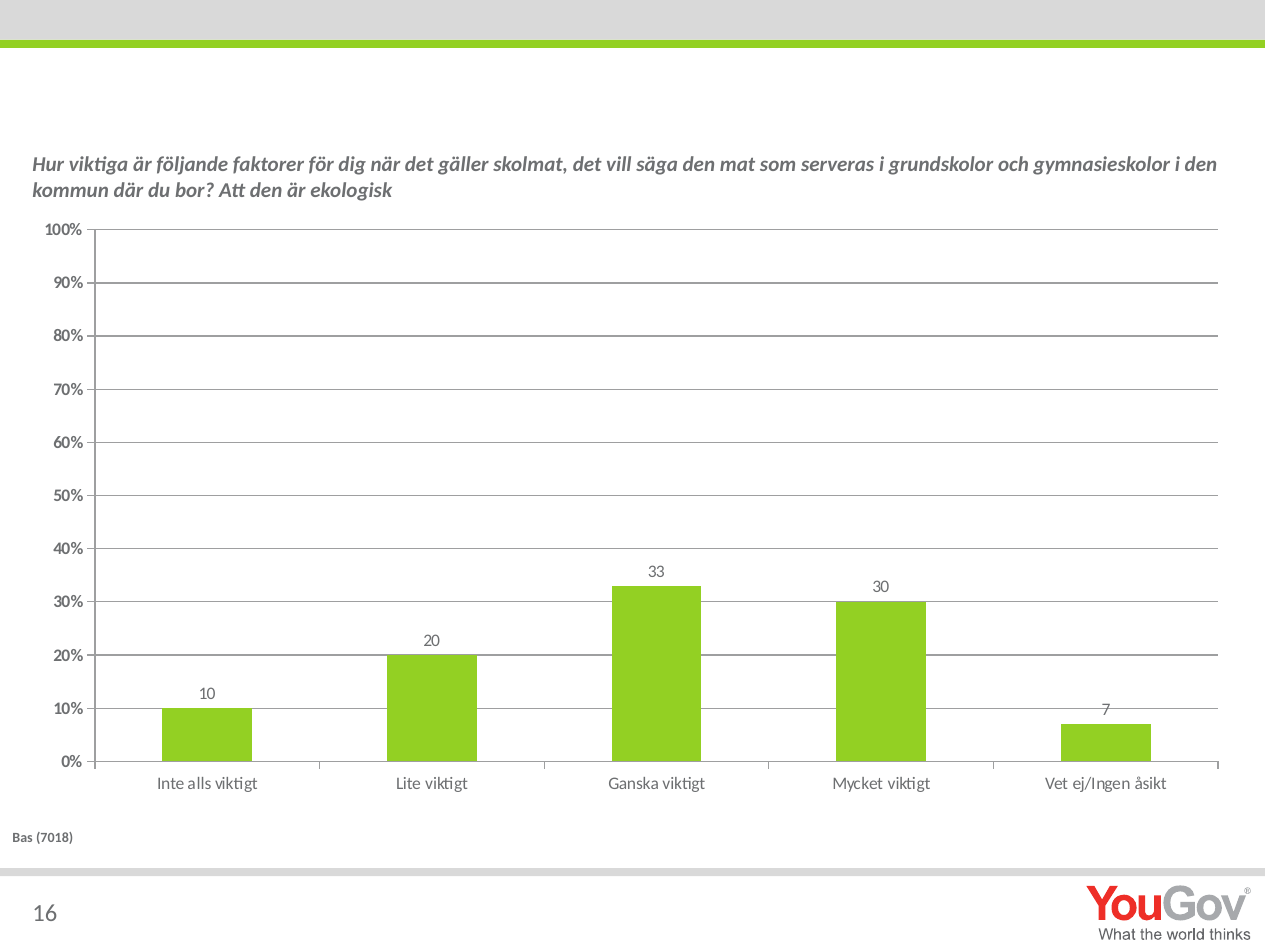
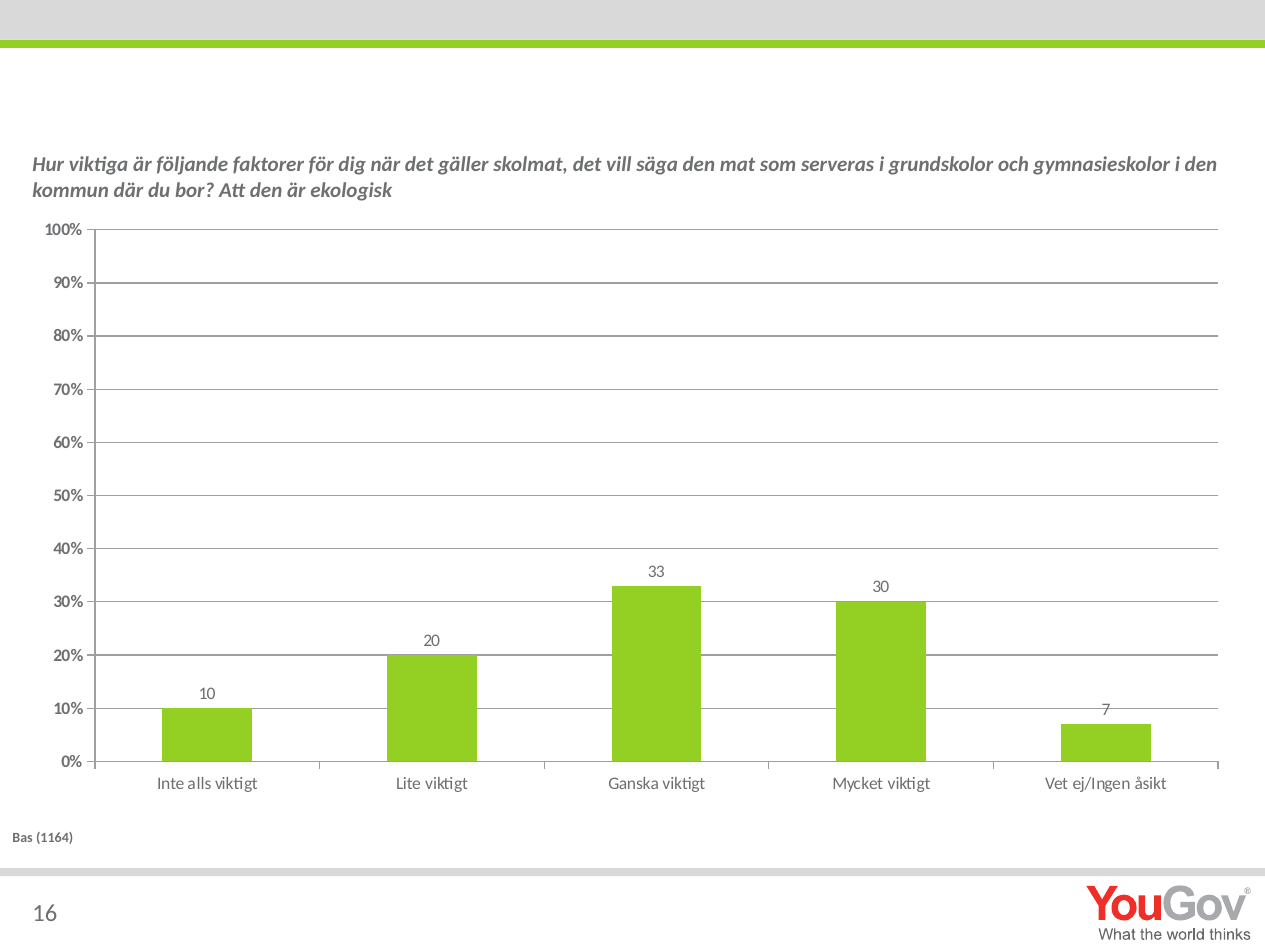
7018: 7018 -> 1164
